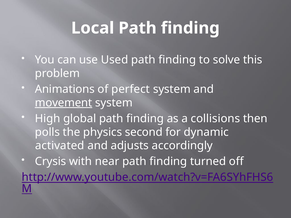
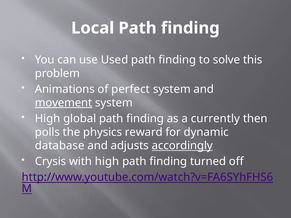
collisions: collisions -> currently
second: second -> reward
activated: activated -> database
accordingly underline: none -> present
with near: near -> high
